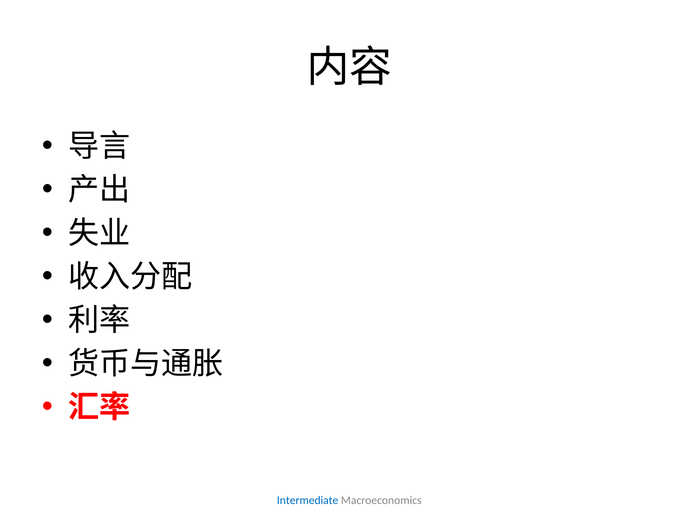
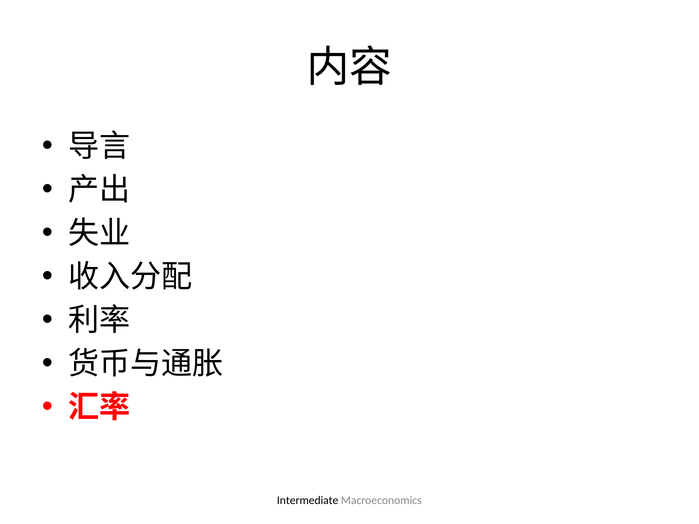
Intermediate colour: blue -> black
